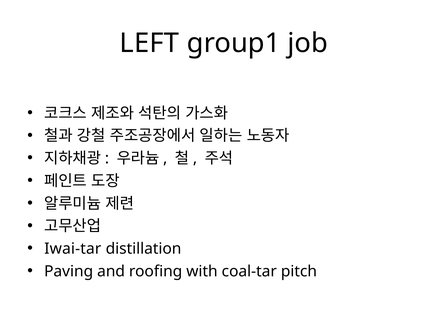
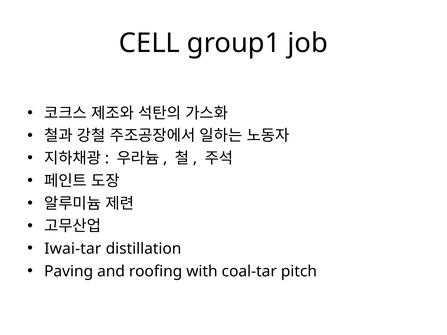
LEFT: LEFT -> CELL
